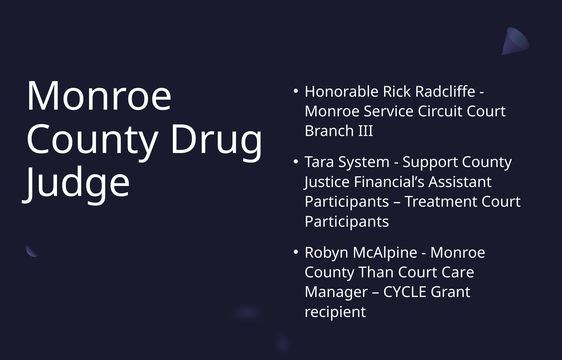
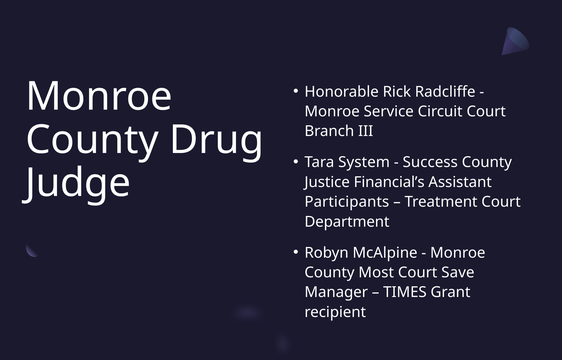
Support: Support -> Success
Participants at (347, 222): Participants -> Department
Than: Than -> Most
Care: Care -> Save
CYCLE: CYCLE -> TIMES
